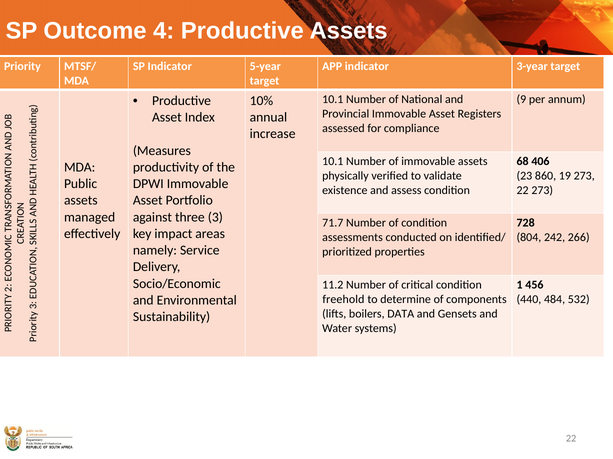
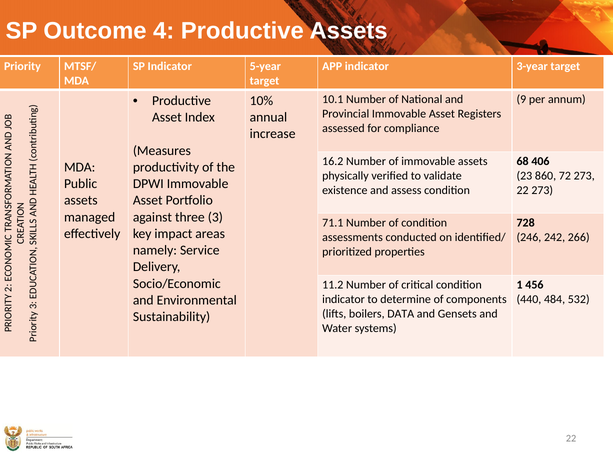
10.1 at (333, 162): 10.1 -> 16.2
19: 19 -> 72
71.7: 71.7 -> 71.1
804: 804 -> 246
freehold at (343, 300): freehold -> indicator
